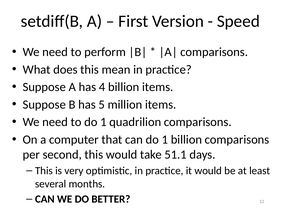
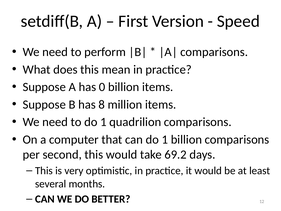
4: 4 -> 0
5: 5 -> 8
51.1: 51.1 -> 69.2
